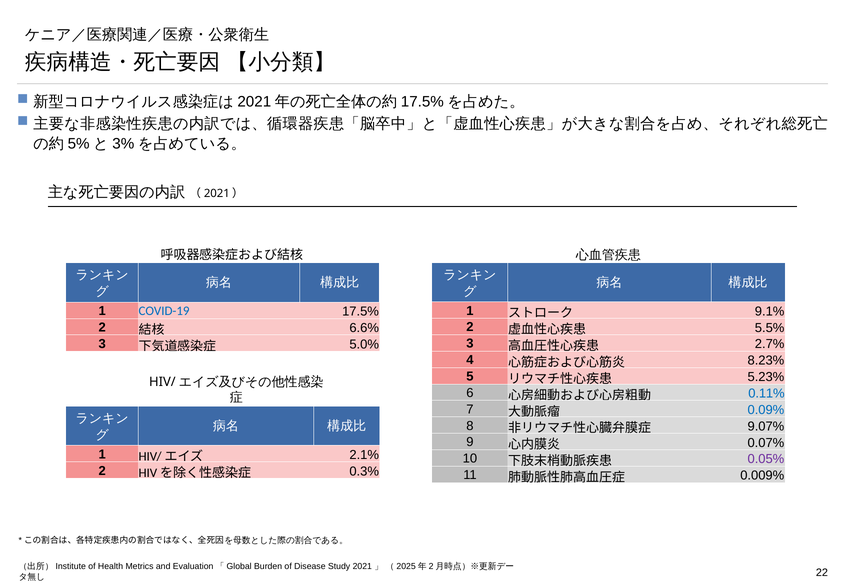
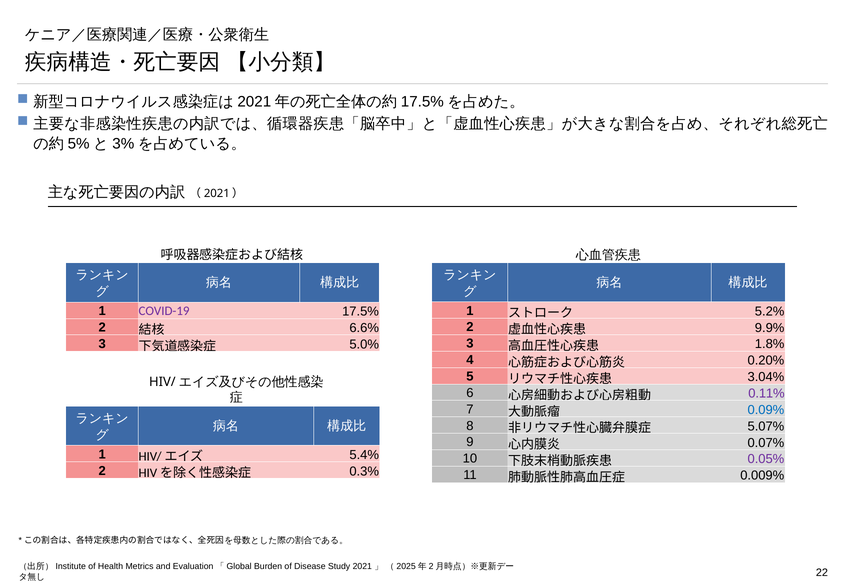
9.1%: 9.1% -> 5.2%
COVID-19 colour: blue -> purple
5.5%: 5.5% -> 9.9%
2.7%: 2.7% -> 1.8%
8.23%: 8.23% -> 0.20%
5.23%: 5.23% -> 3.04%
0.11% colour: blue -> purple
9.07%: 9.07% -> 5.07%
2.1%: 2.1% -> 5.4%
